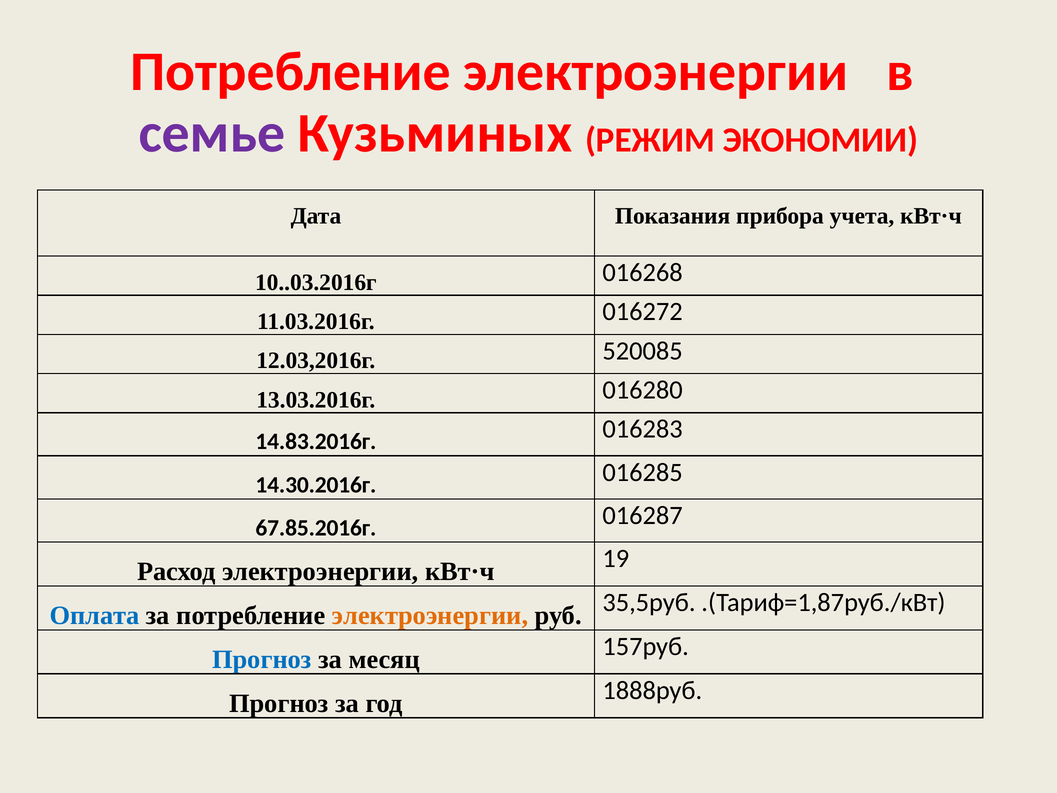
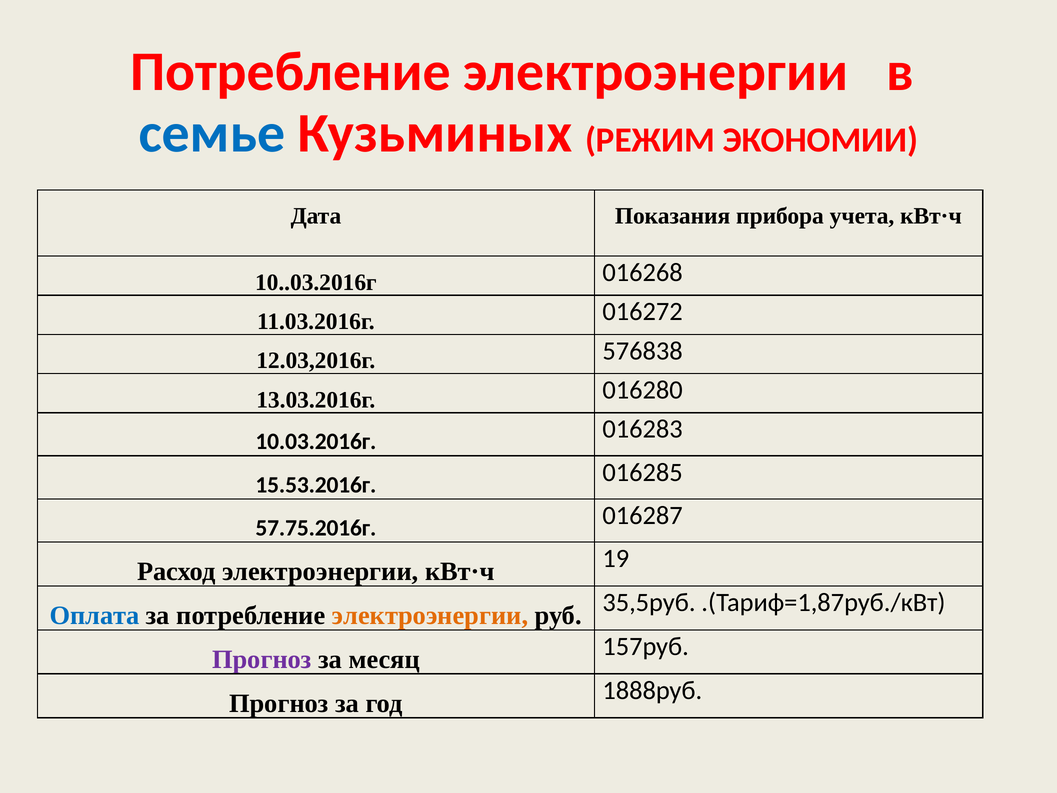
семье colour: purple -> blue
520085: 520085 -> 576838
14.83.2016г: 14.83.2016г -> 10.03.2016г
14.30.2016г: 14.30.2016г -> 15.53.2016г
67.85.2016г: 67.85.2016г -> 57.75.2016г
Прогноз at (262, 659) colour: blue -> purple
